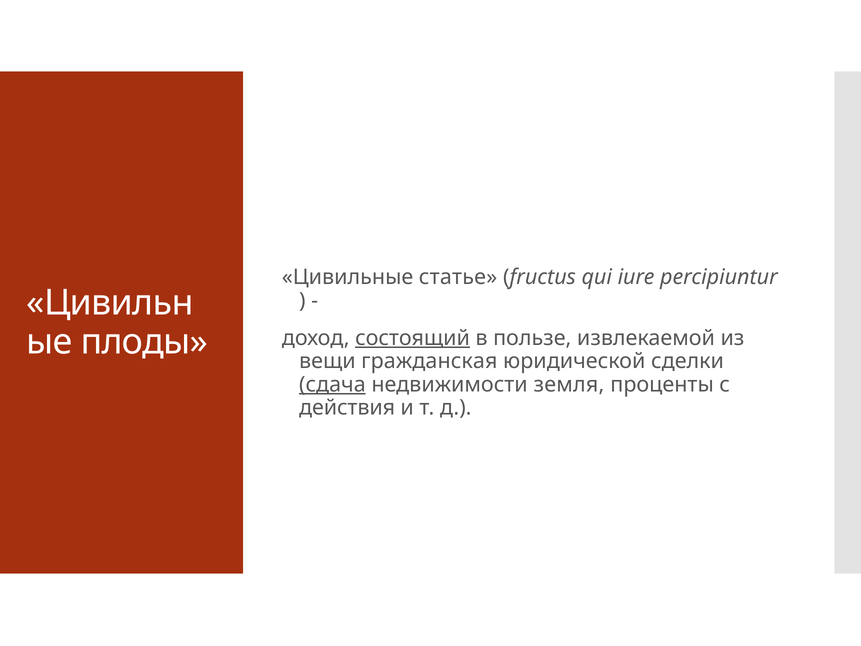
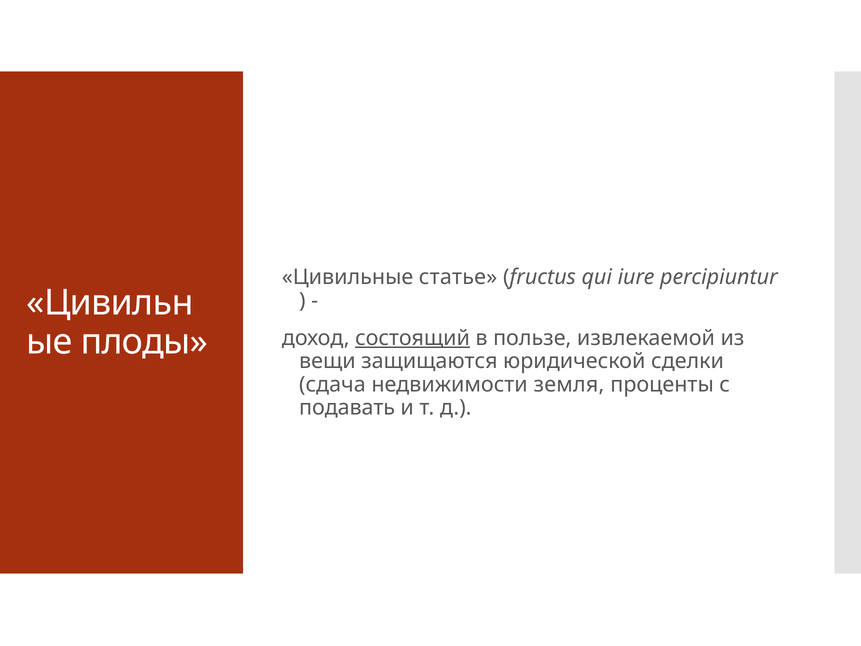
гражданская: гражданская -> защищаются
сдача underline: present -> none
действия: действия -> подавать
